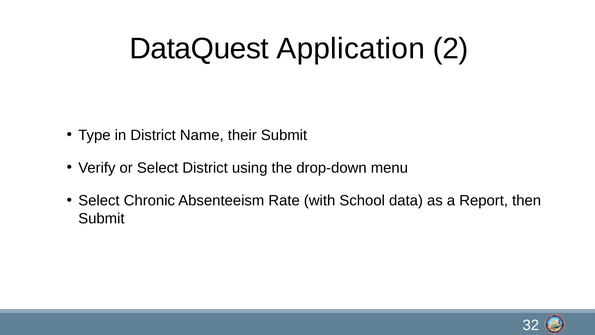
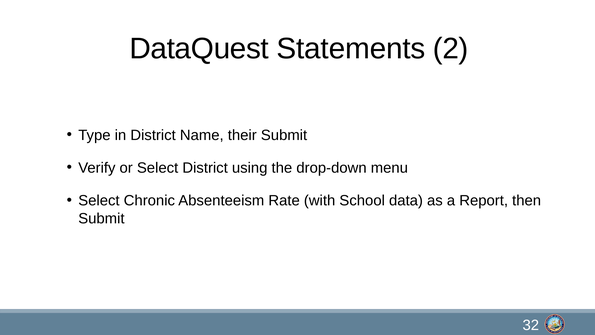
Application: Application -> Statements
